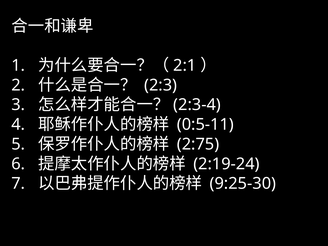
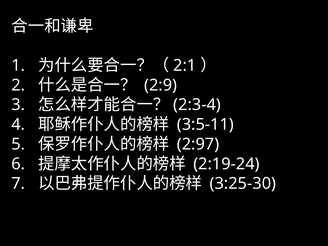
2:3: 2:3 -> 2:9
0:5-11: 0:5-11 -> 3:5-11
2:75: 2:75 -> 2:97
9:25-30: 9:25-30 -> 3:25-30
